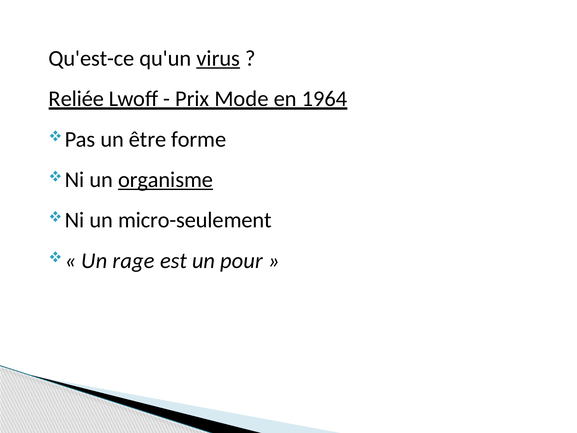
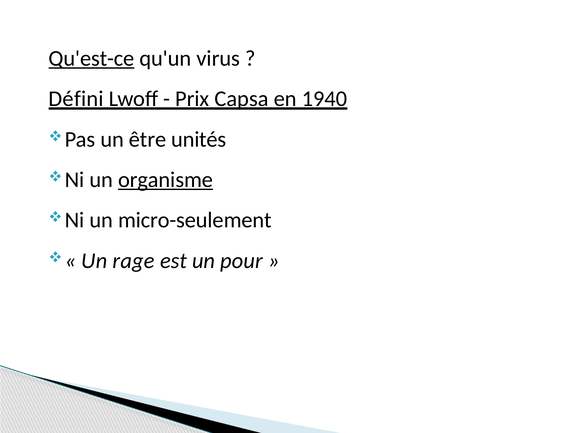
Qu'est-ce underline: none -> present
virus underline: present -> none
Reliée: Reliée -> Défini
Mode: Mode -> Capsa
1964: 1964 -> 1940
forme: forme -> unités
